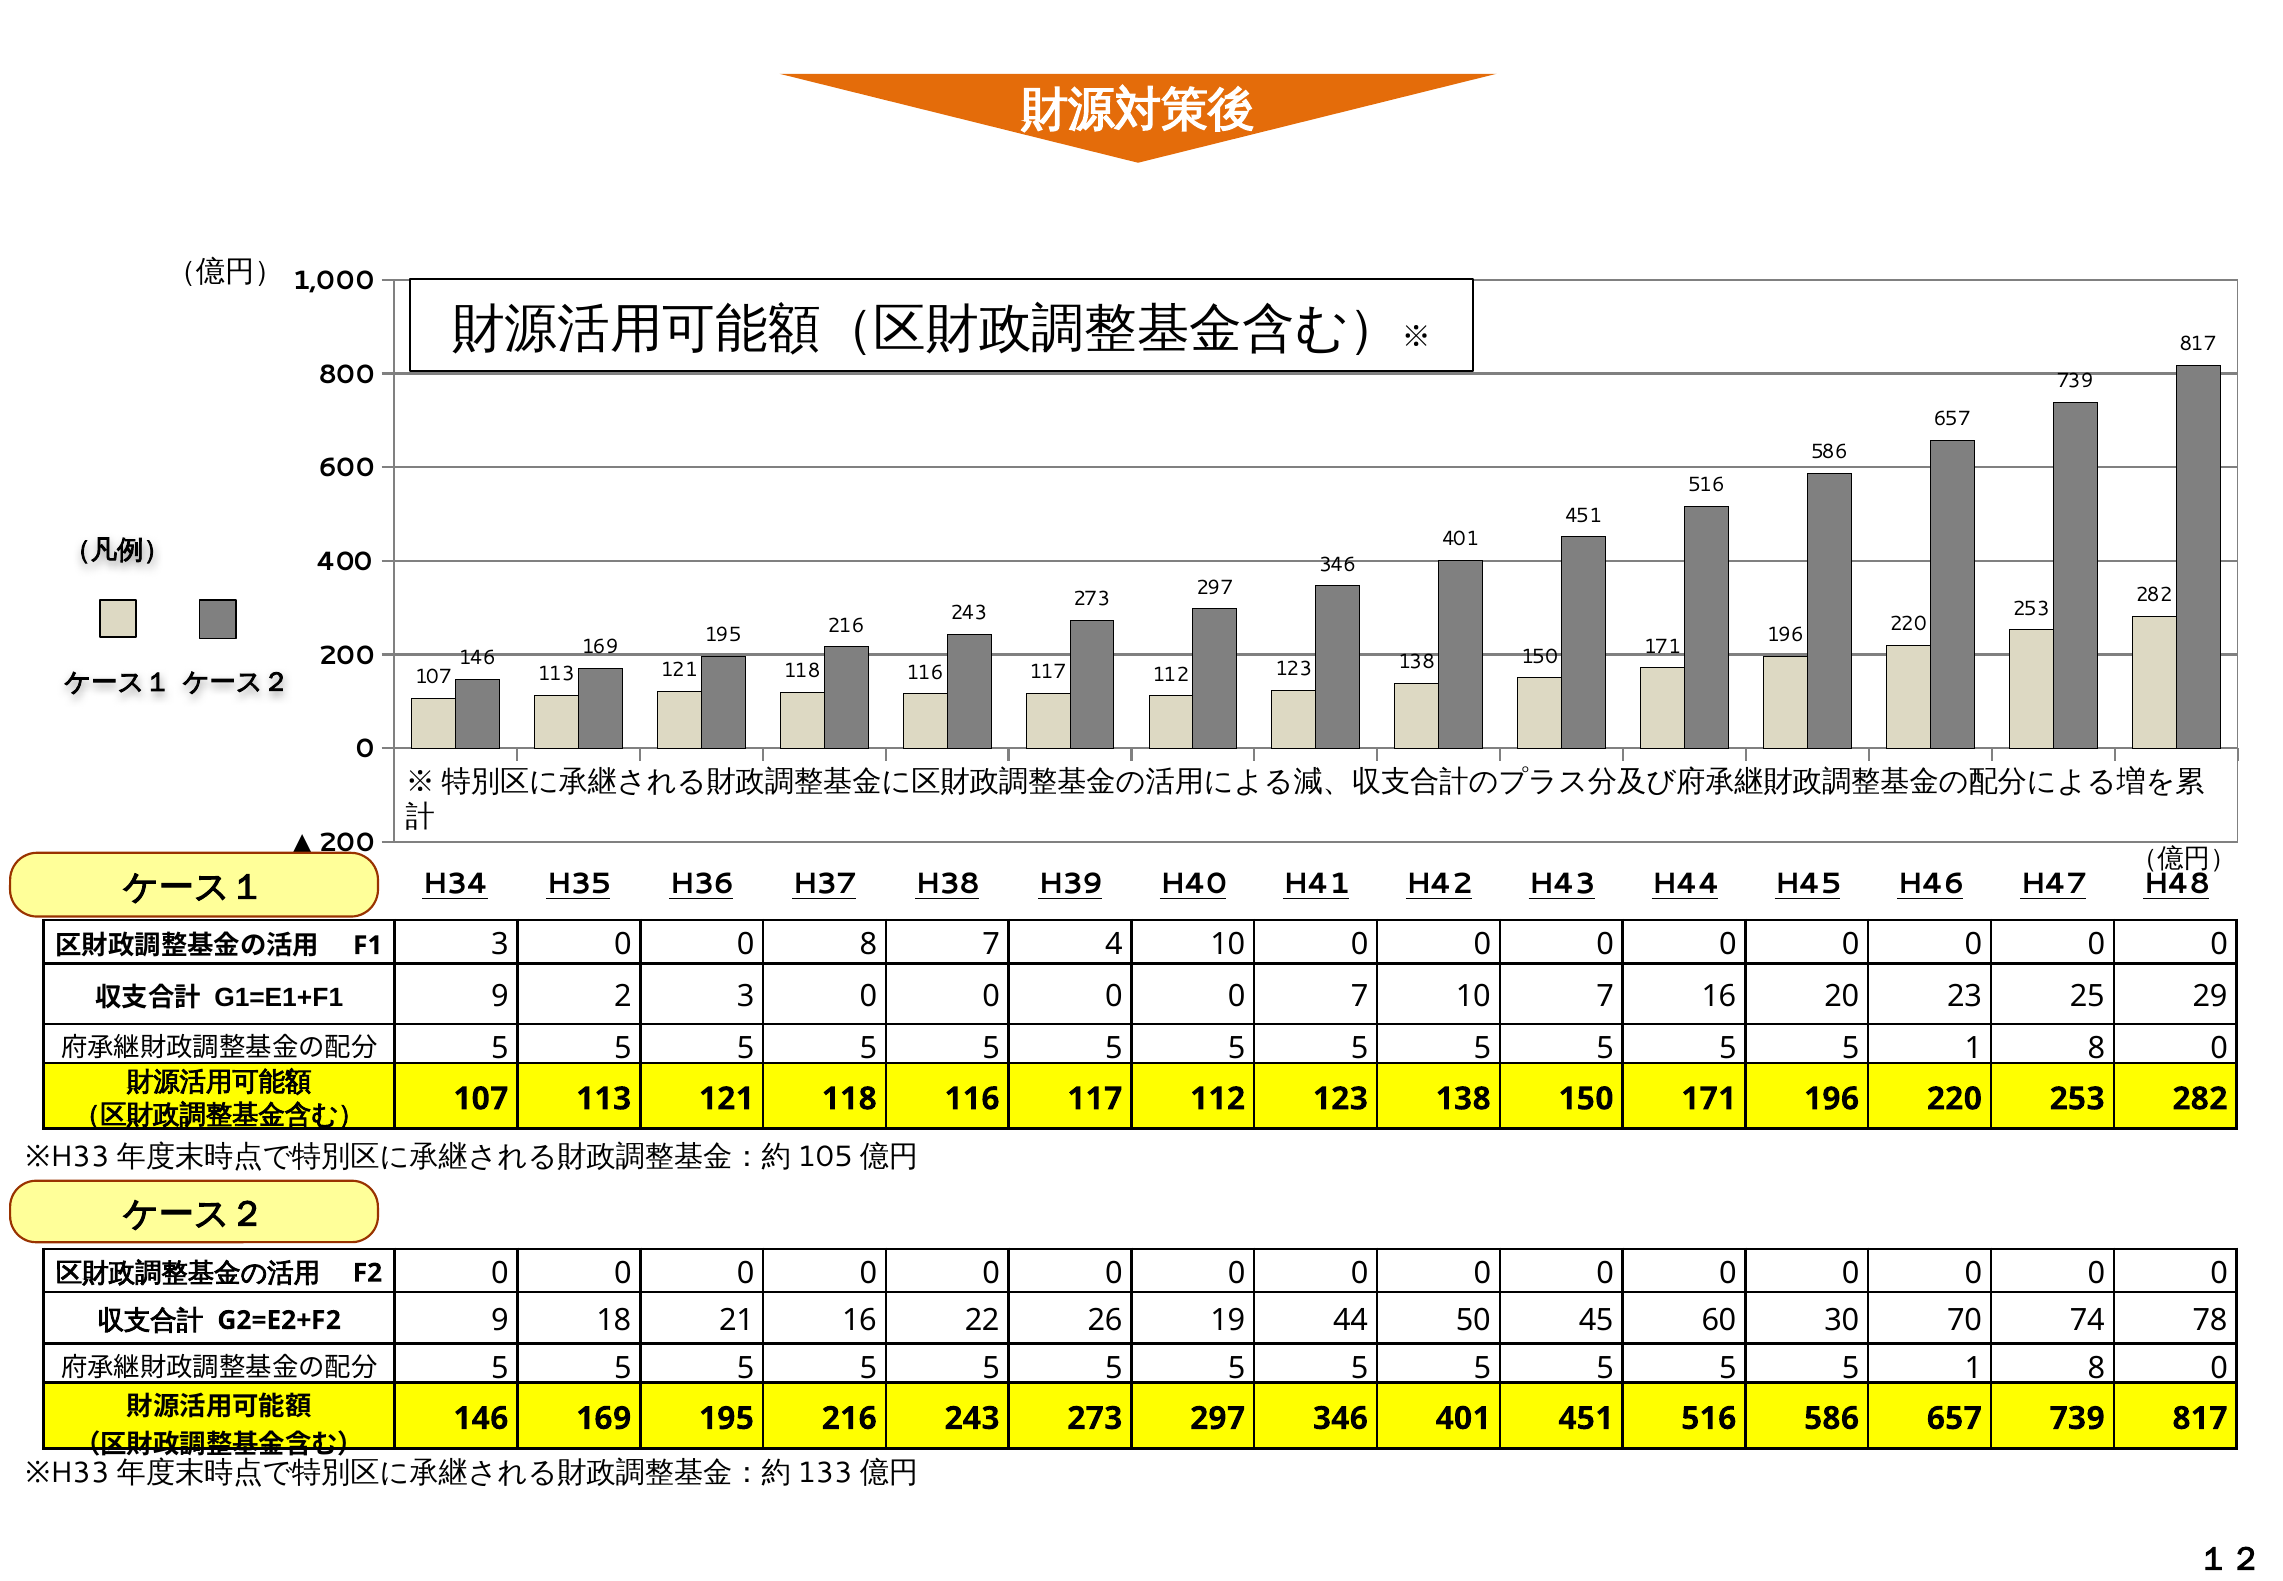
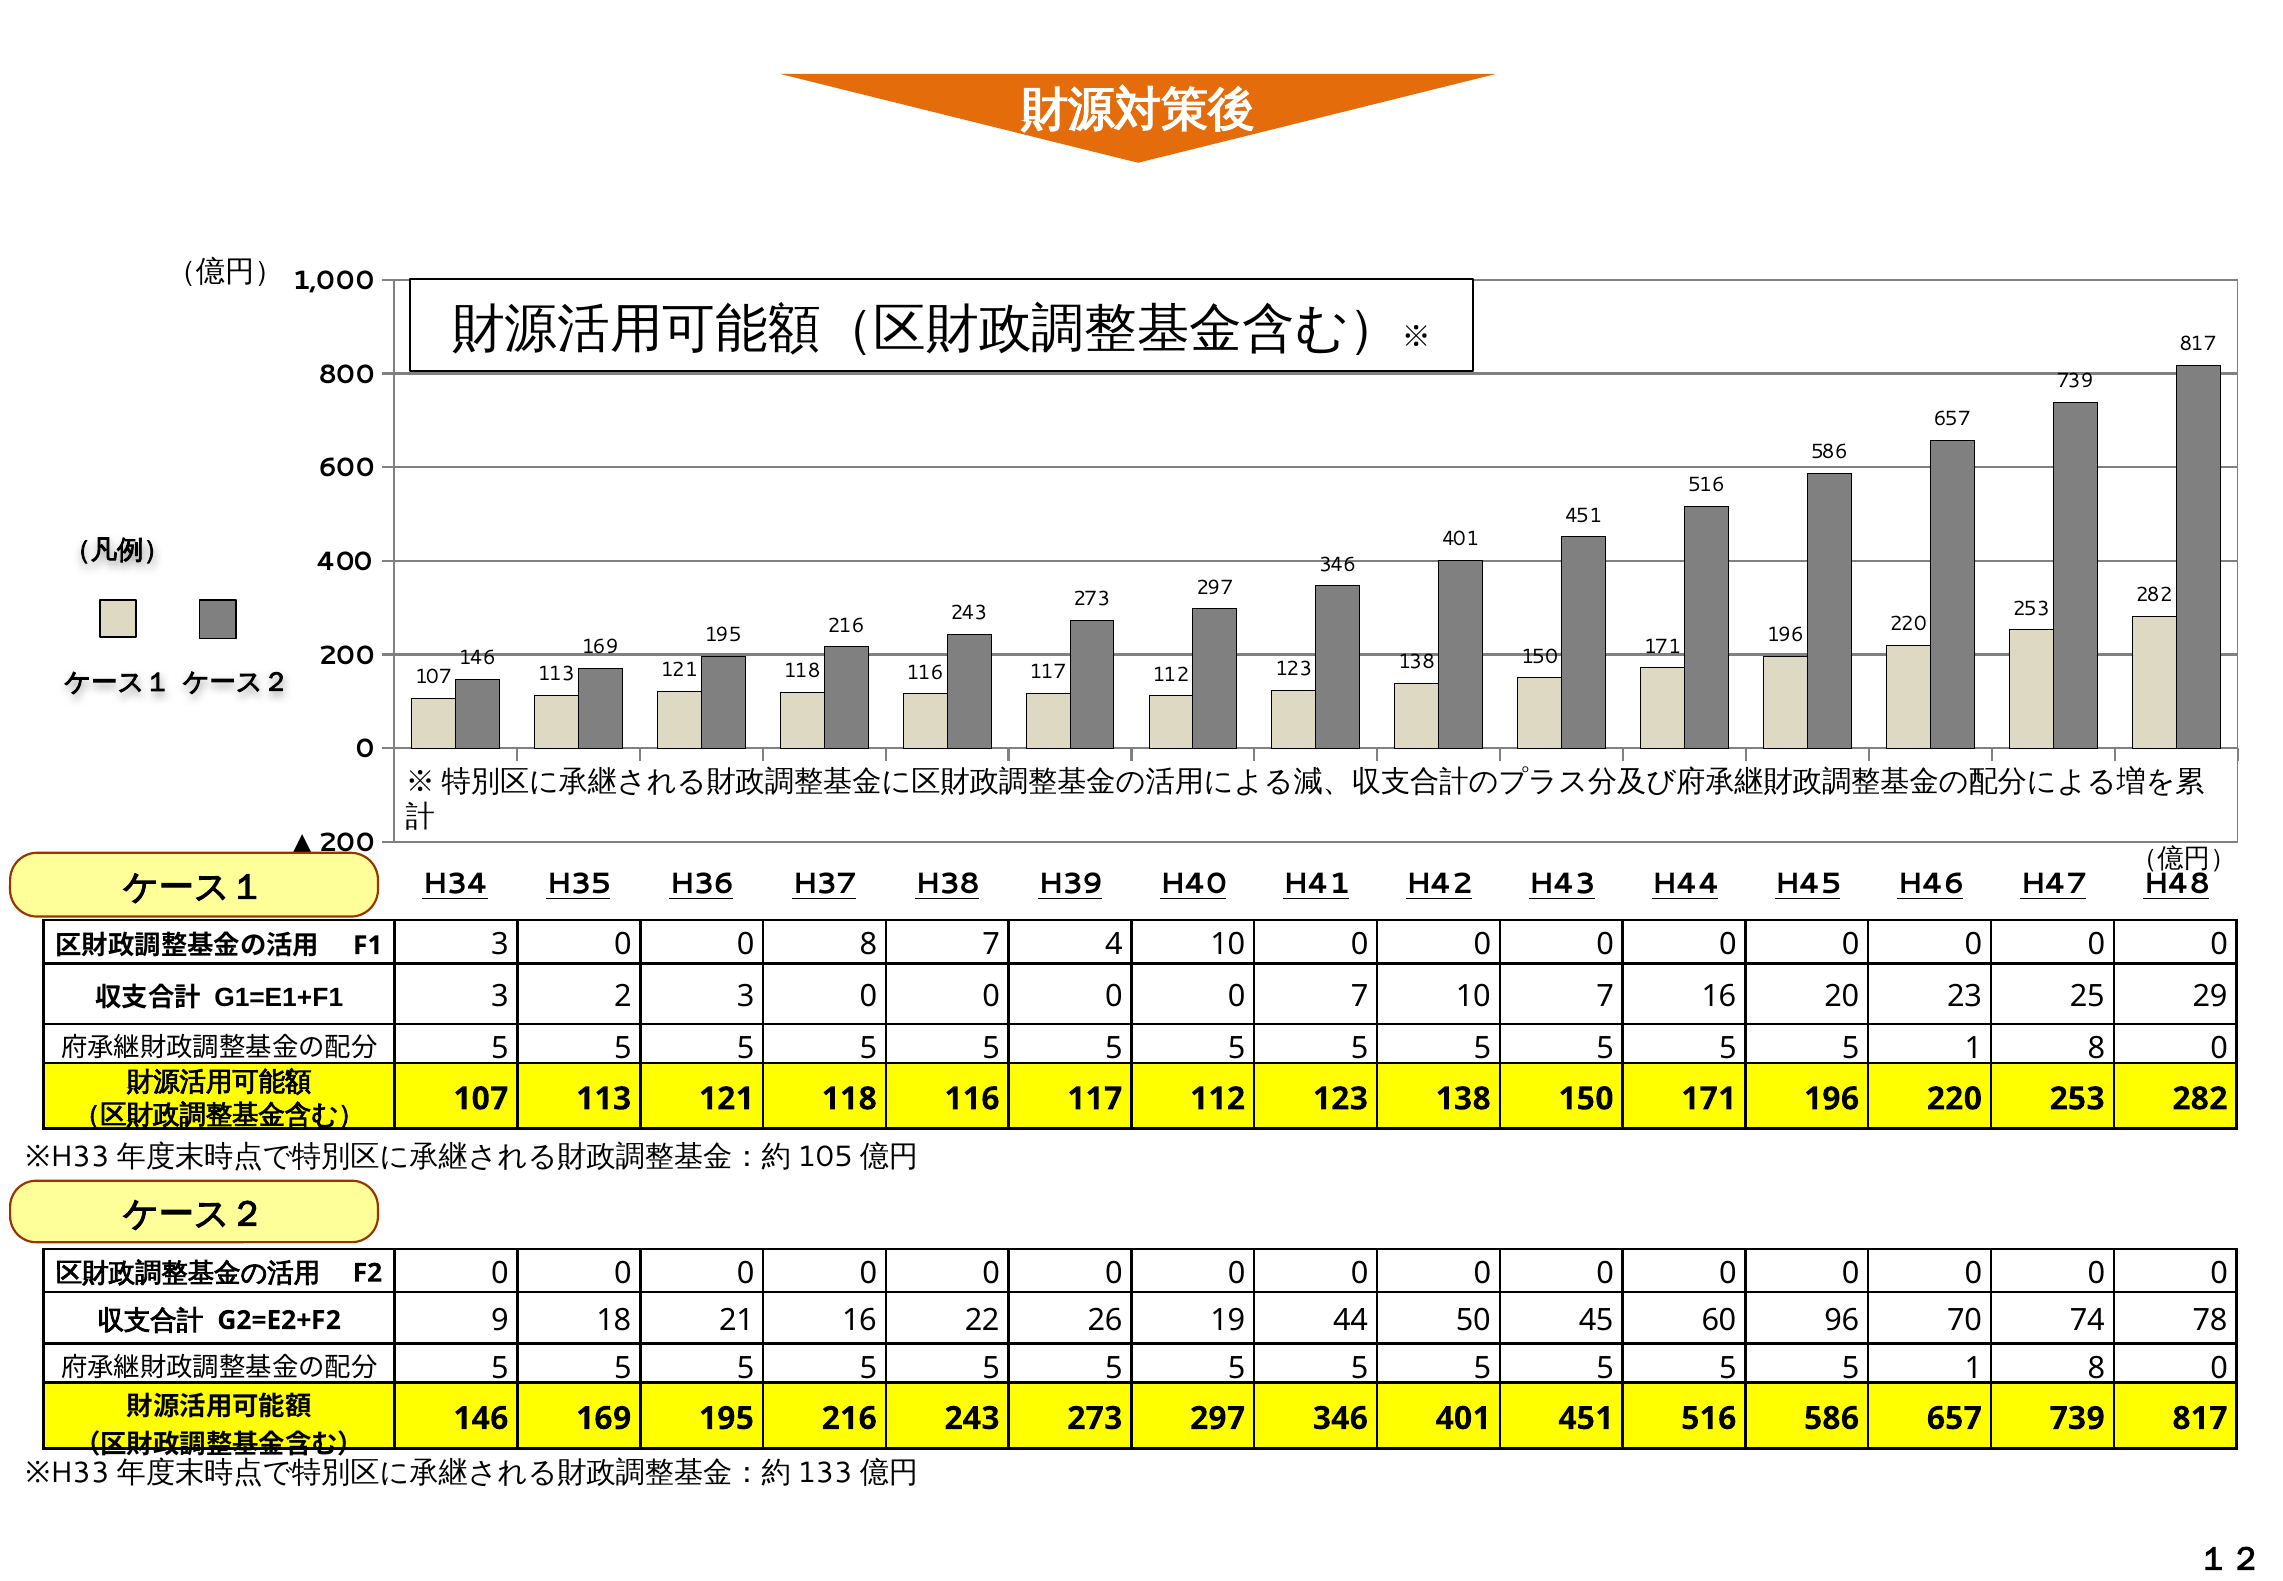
G1=E1+F1 9: 9 -> 3
30: 30 -> 96
